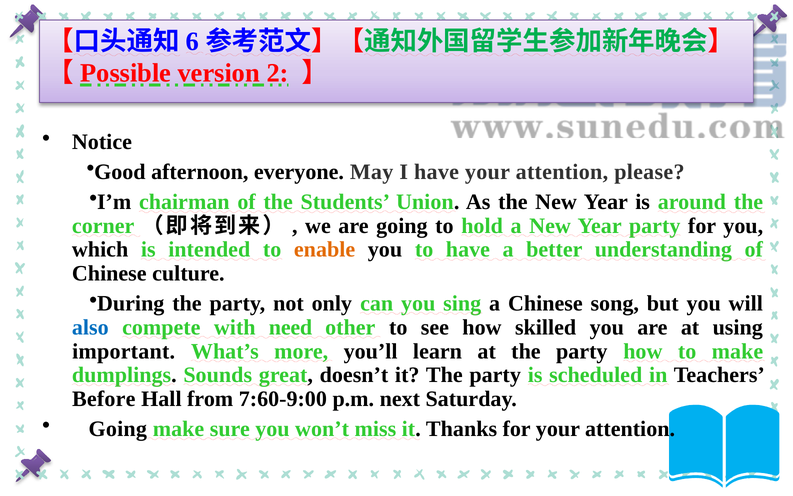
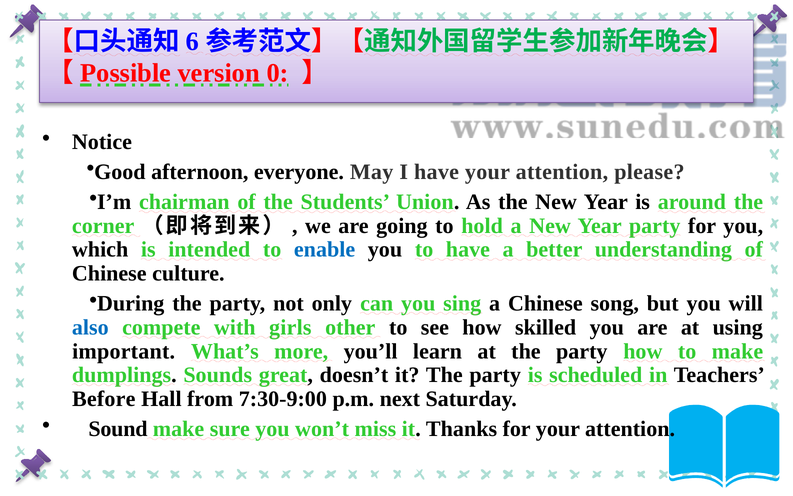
2: 2 -> 0
enable colour: orange -> blue
need: need -> girls
7:60-9:00: 7:60-9:00 -> 7:30-9:00
Going at (118, 429): Going -> Sound
